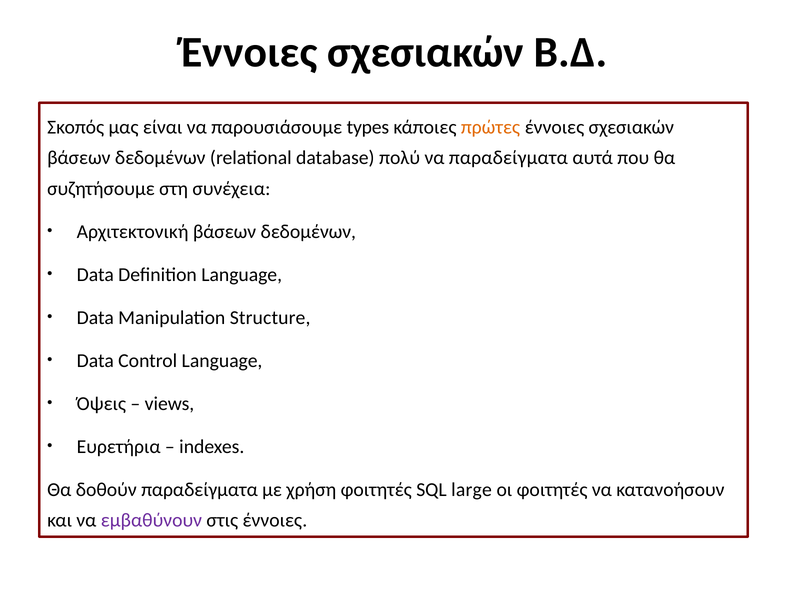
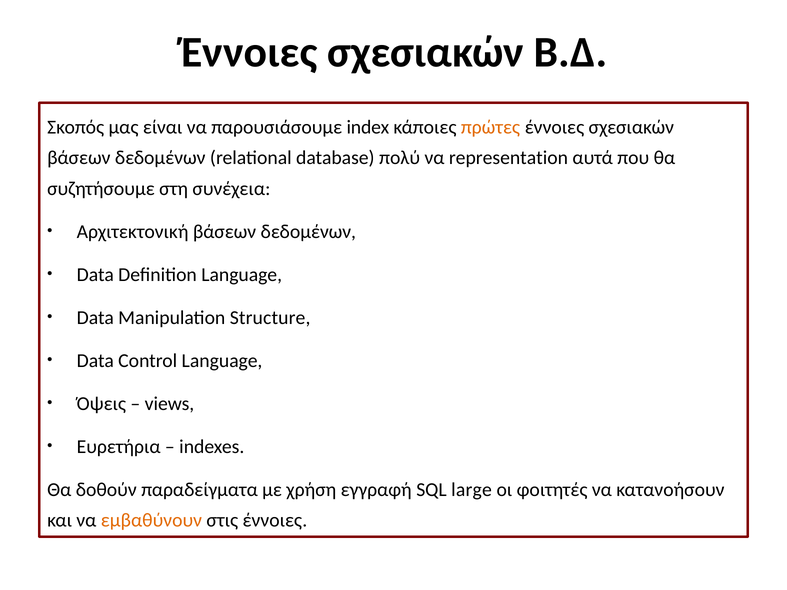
types: types -> index
να παραδείγματα: παραδείγματα -> representation
χρήση φοιτητές: φοιτητές -> εγγραφή
εμβαθύνουν colour: purple -> orange
